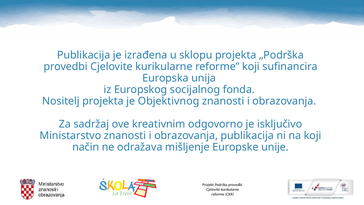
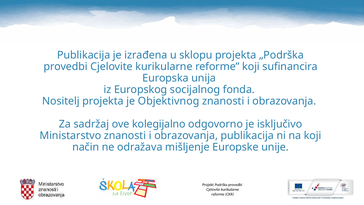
kreativnim: kreativnim -> kolegijalno
